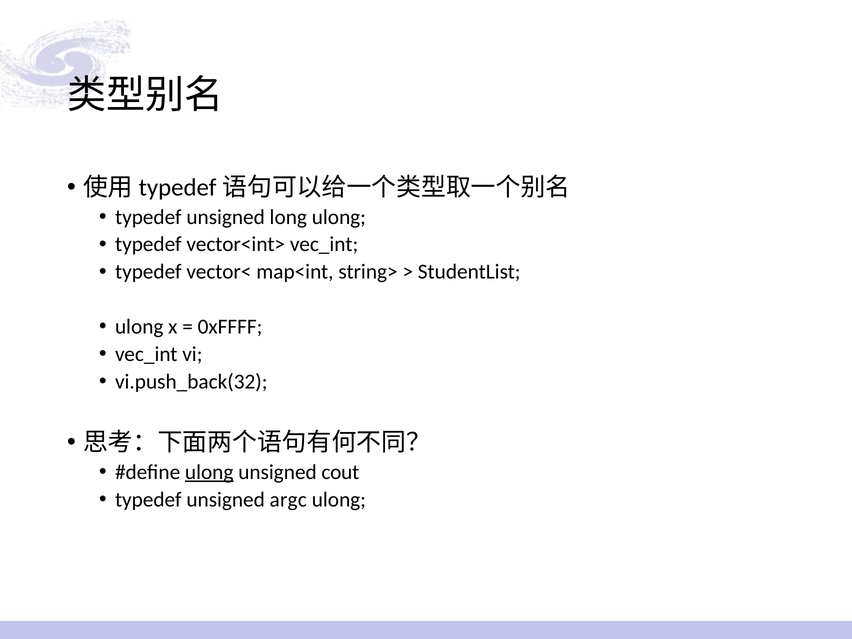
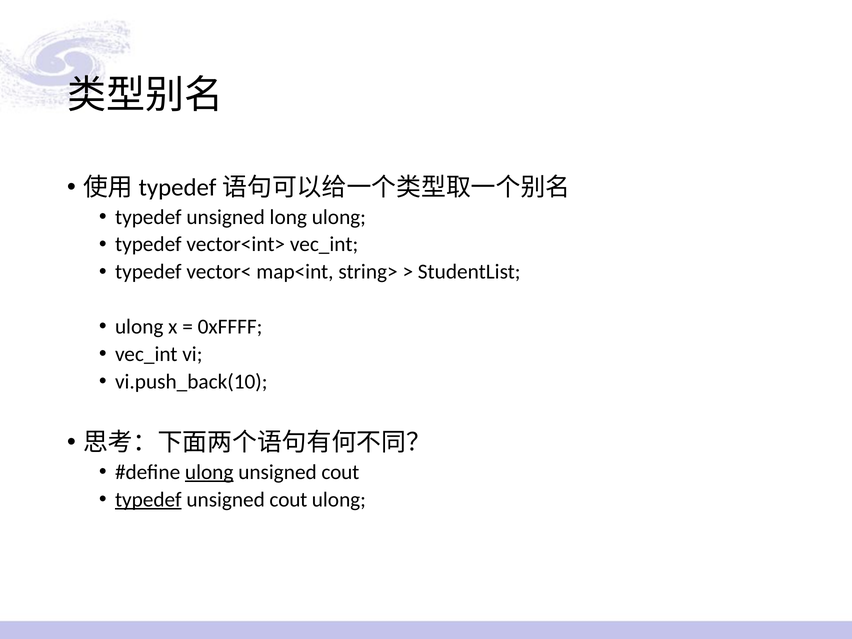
vi.push_back(32: vi.push_back(32 -> vi.push_back(10
typedef at (148, 500) underline: none -> present
argc at (288, 500): argc -> cout
